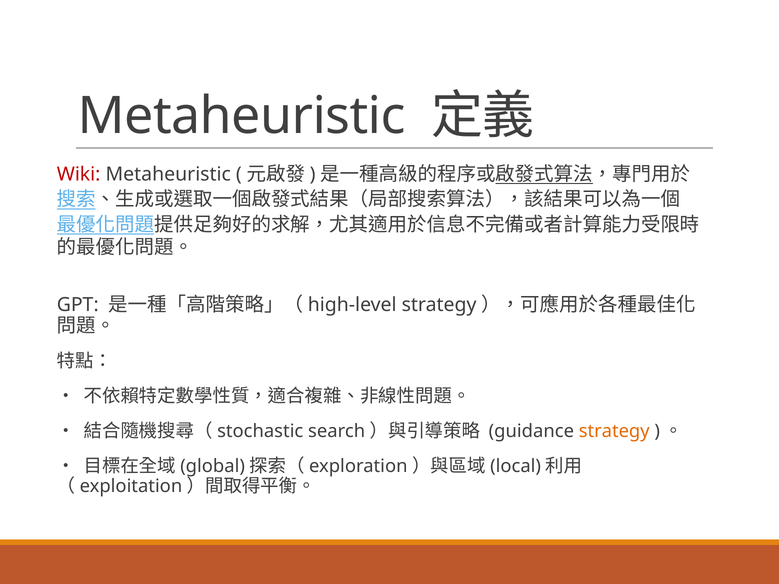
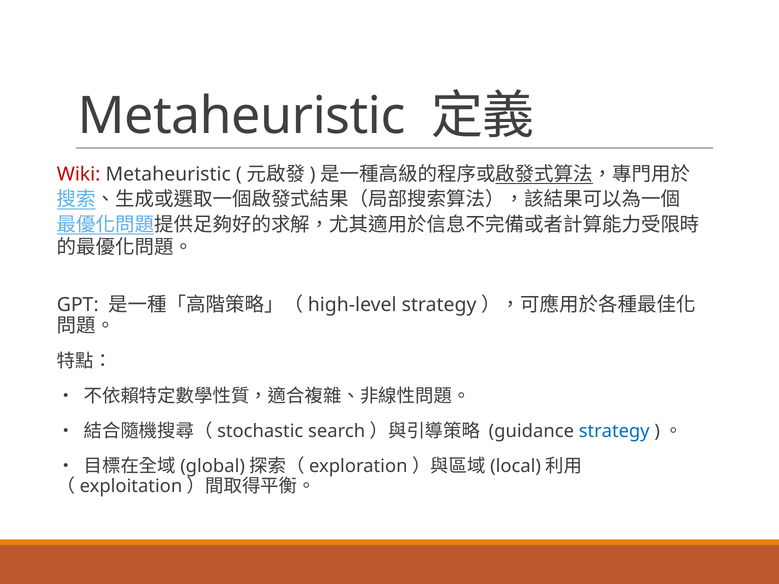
strategy colour: orange -> blue
